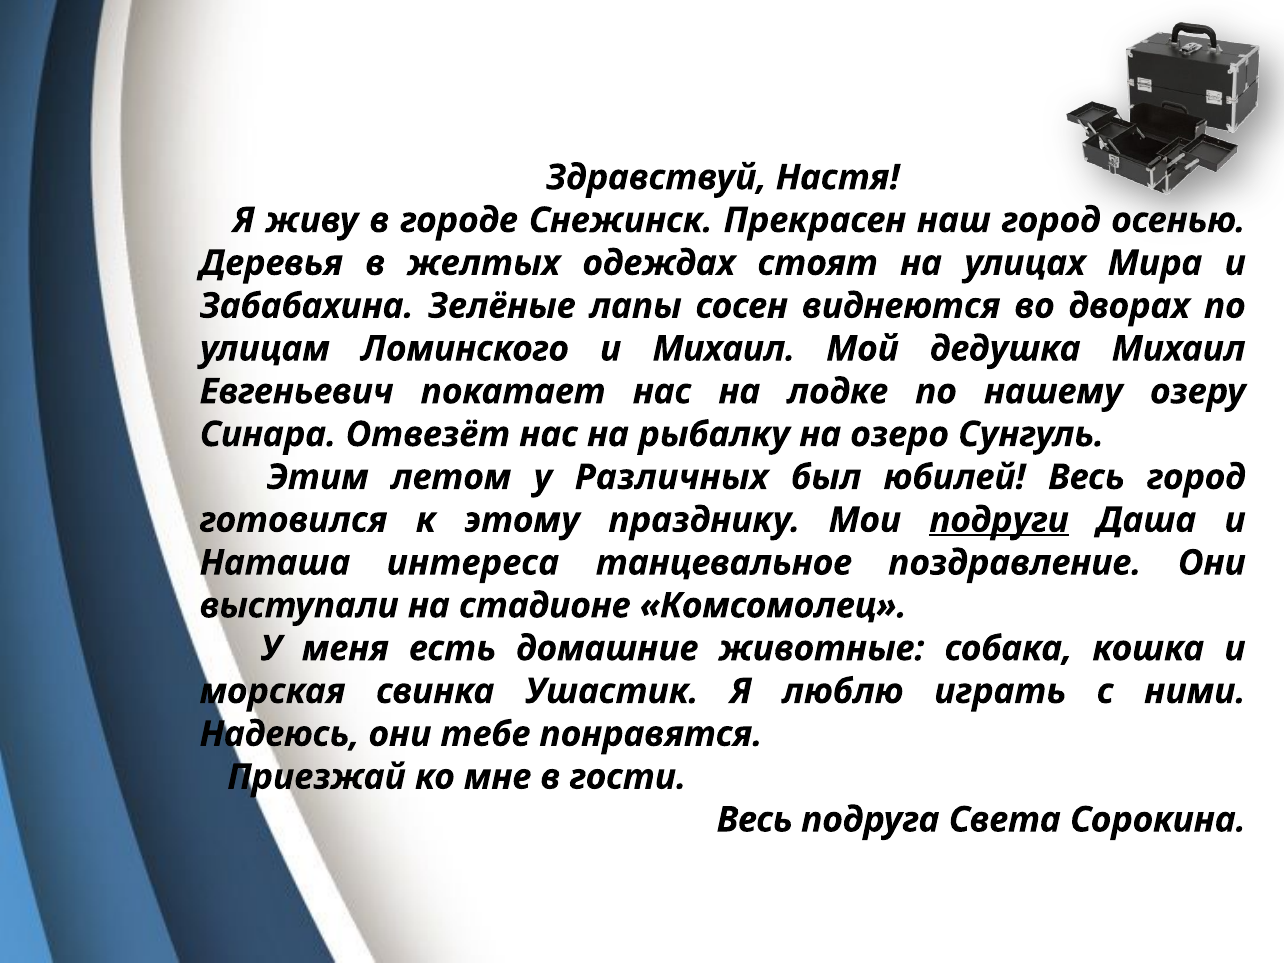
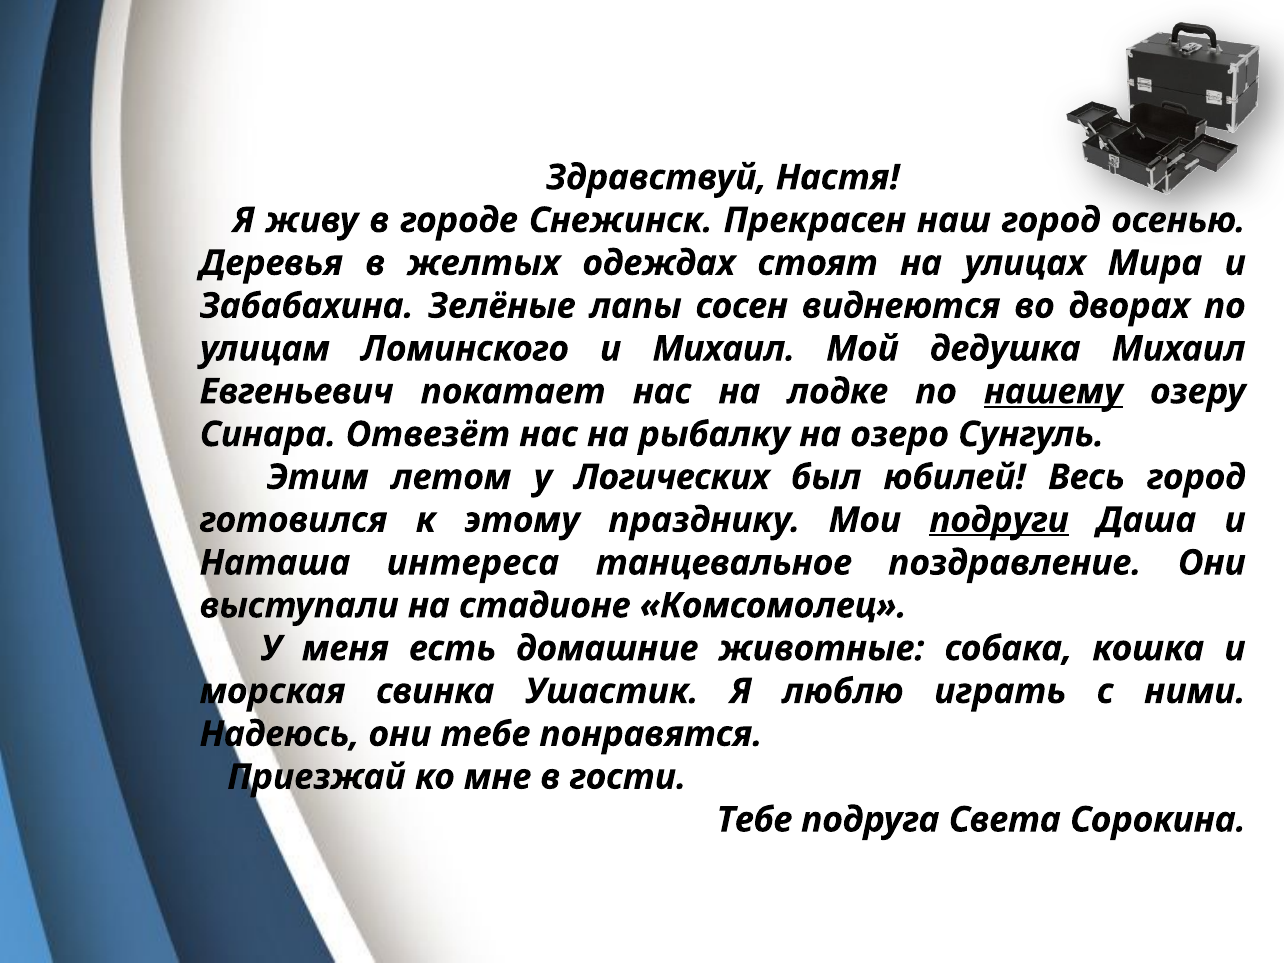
нашему underline: none -> present
Различных: Различных -> Логических
Весь at (754, 820): Весь -> Тебе
